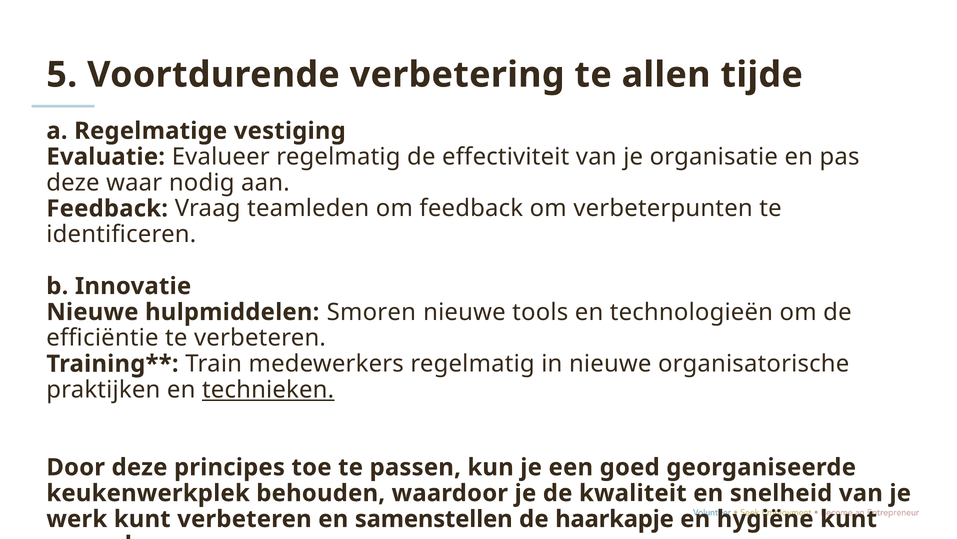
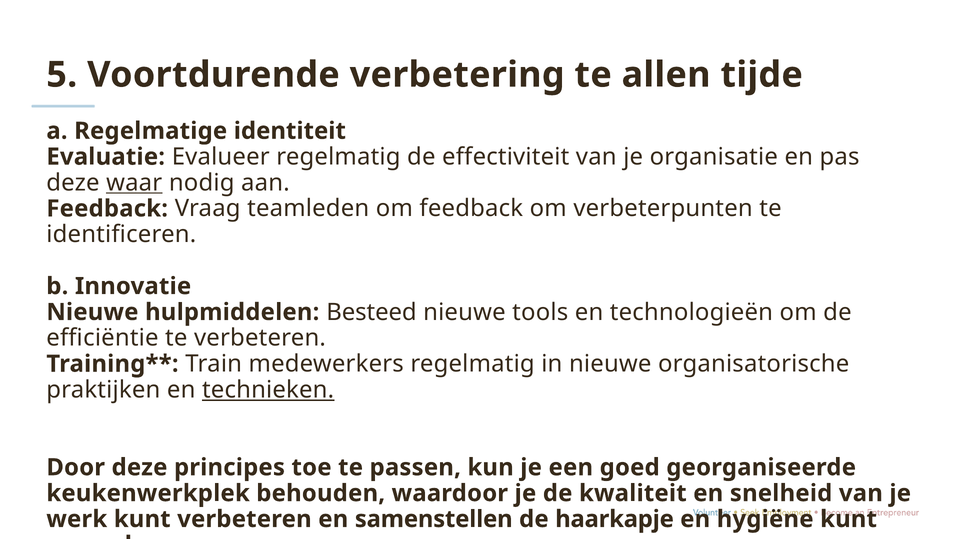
vestiging: vestiging -> identiteit
waar underline: none -> present
Smoren: Smoren -> Besteed
